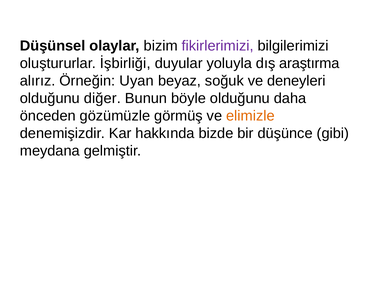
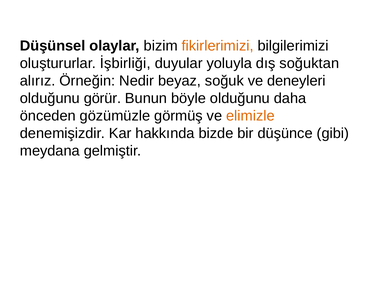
fikirlerimizi colour: purple -> orange
araştırma: araştırma -> soğuktan
Uyan: Uyan -> Nedir
diğer: diğer -> görür
